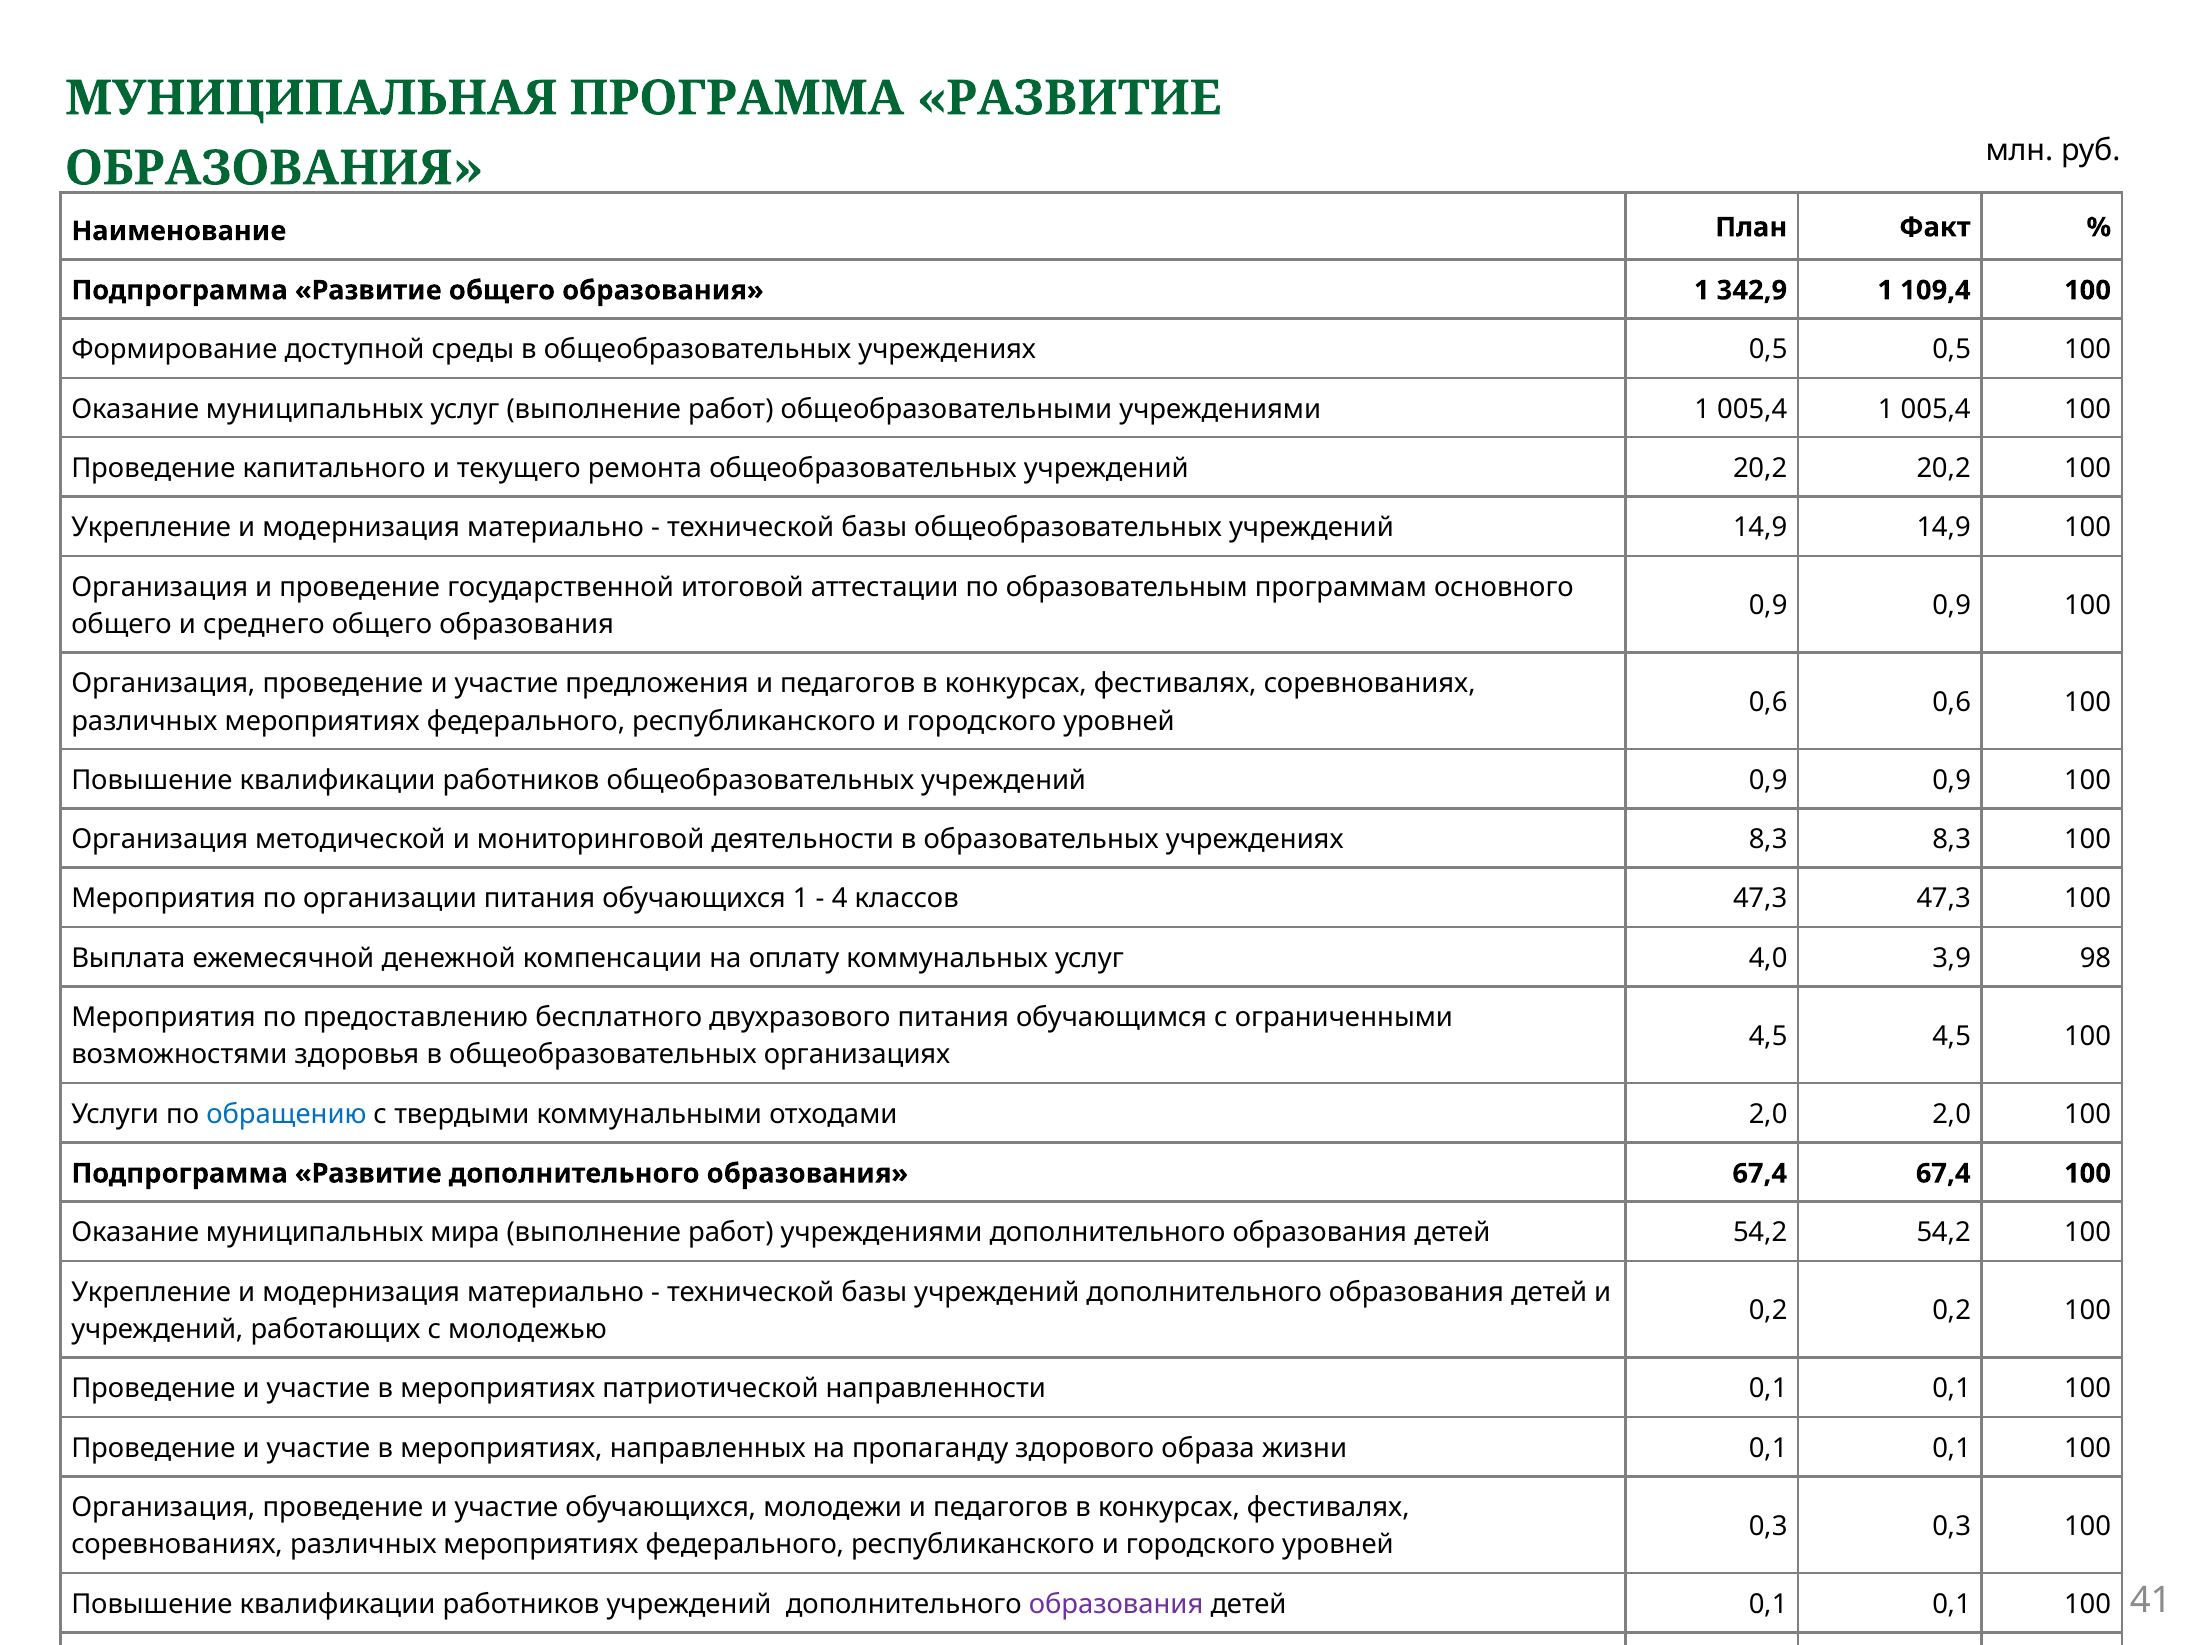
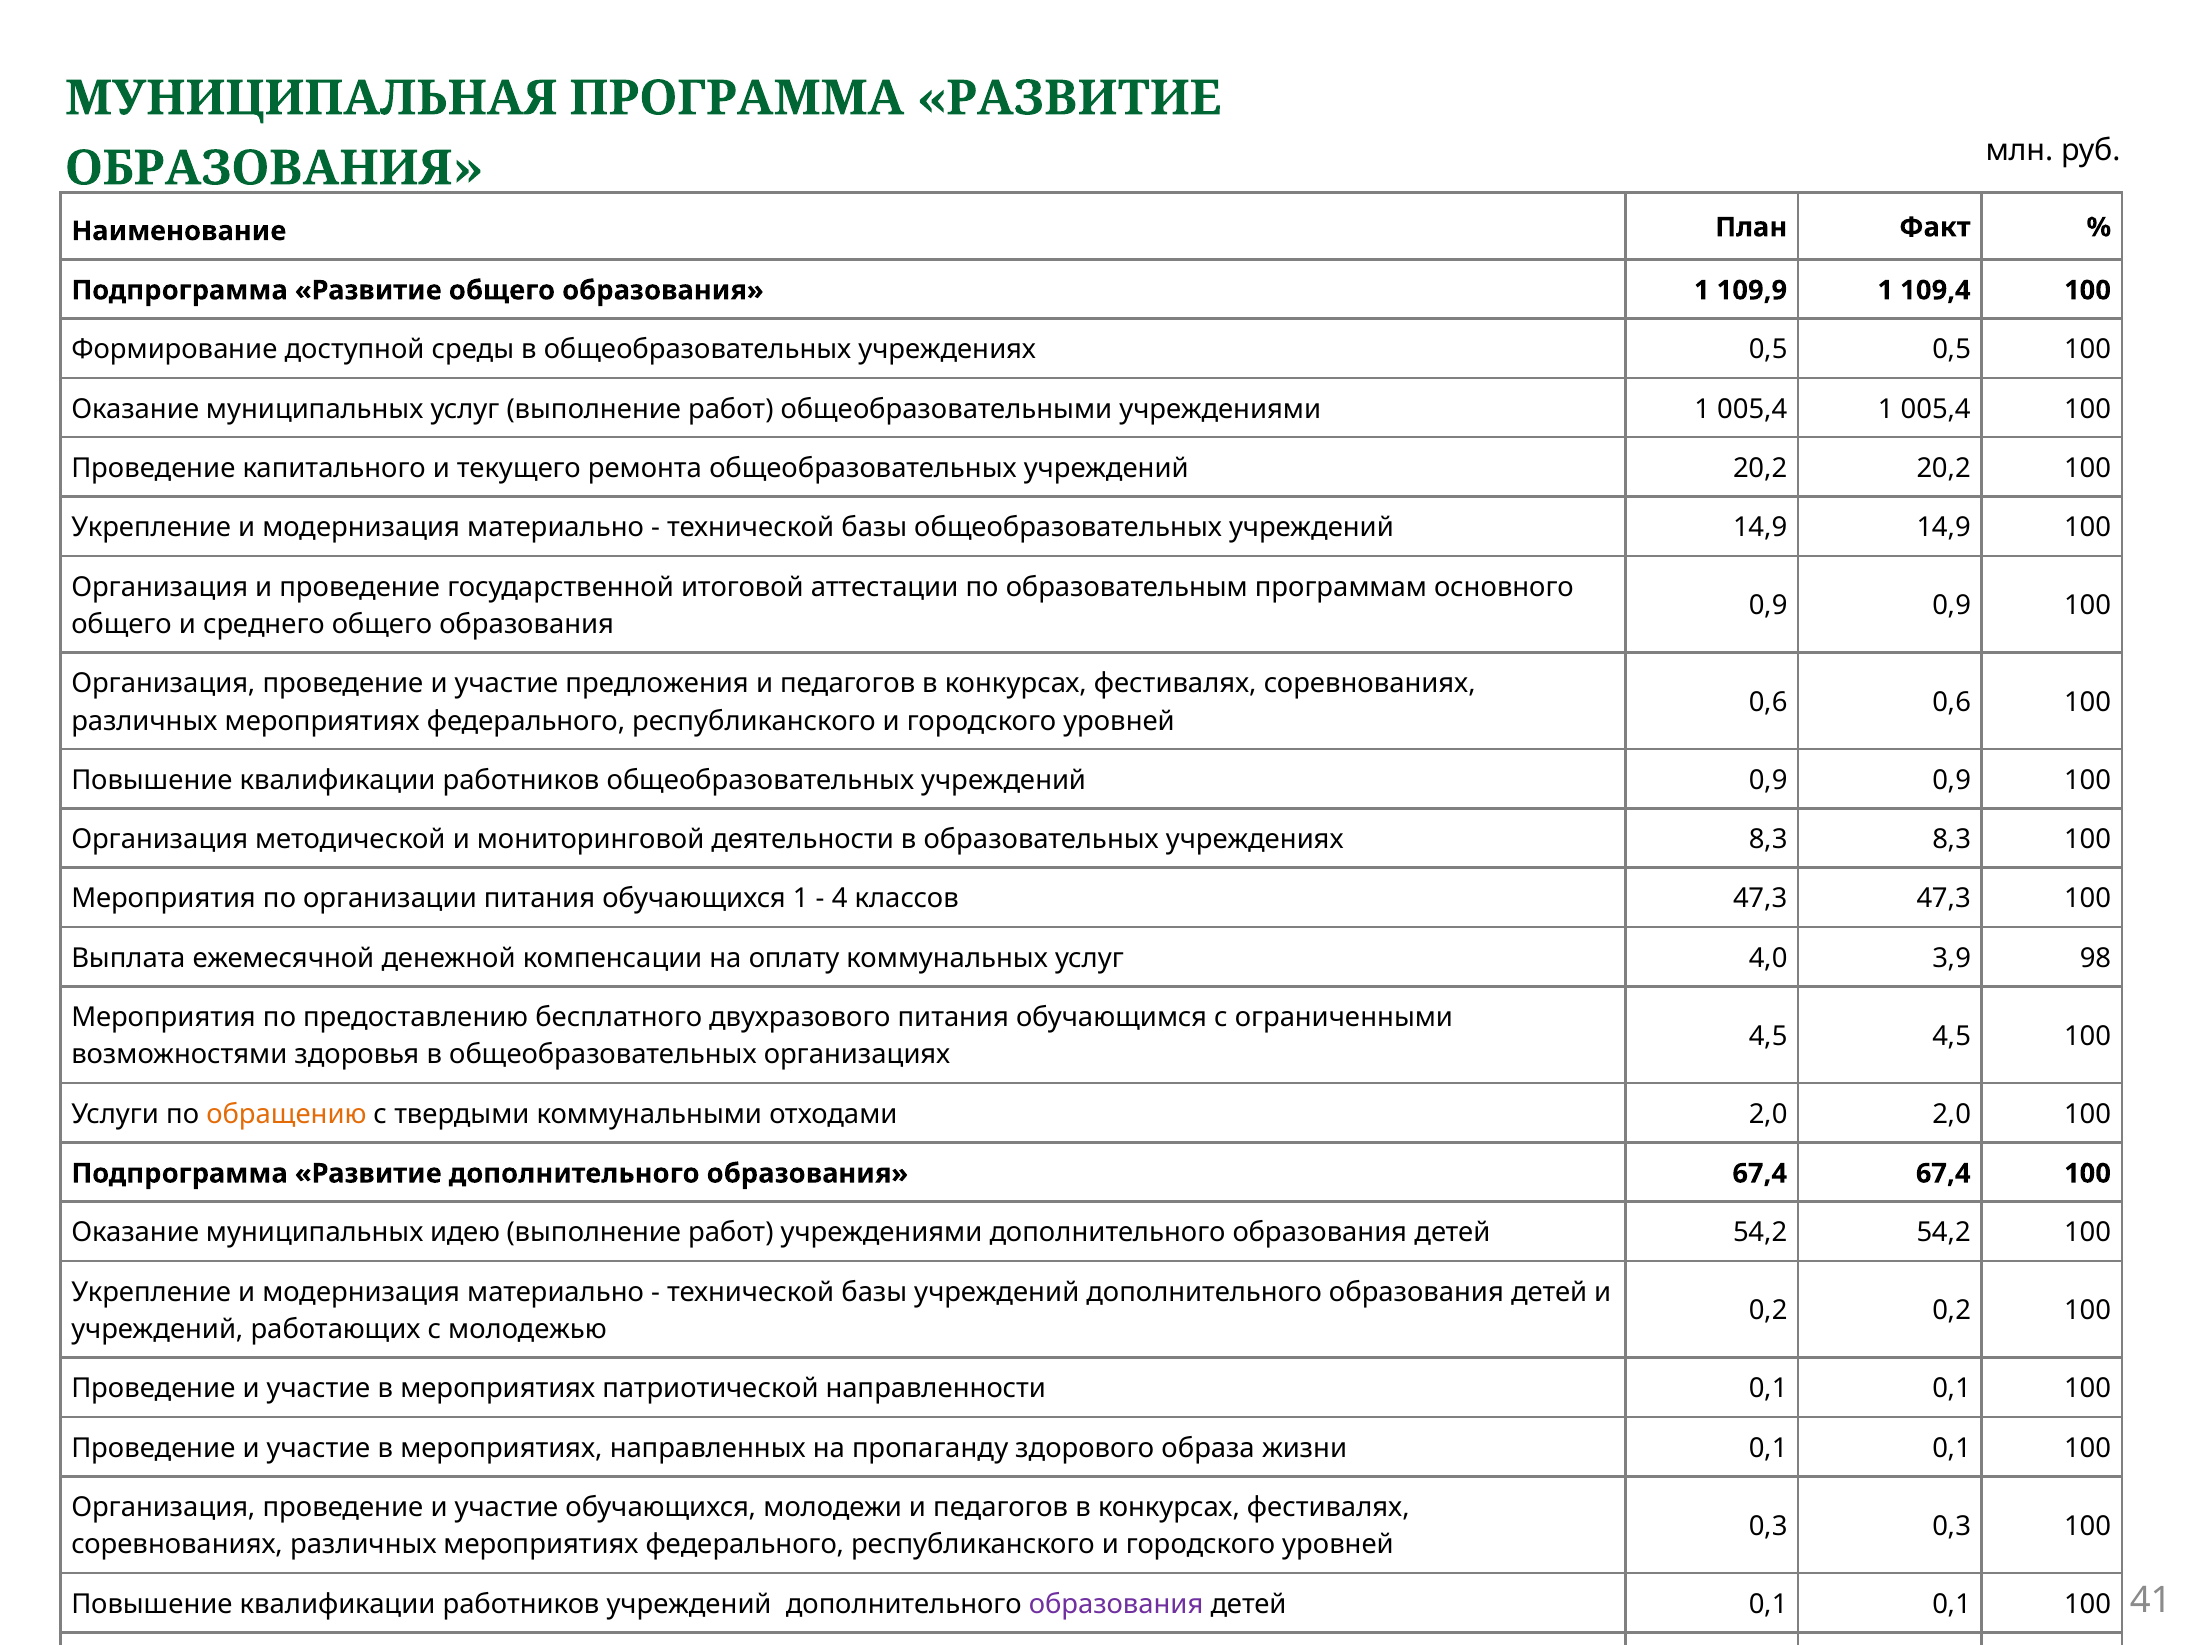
342,9: 342,9 -> 109,9
обращению at (286, 1114) colour: blue -> orange
мира: мира -> идею
